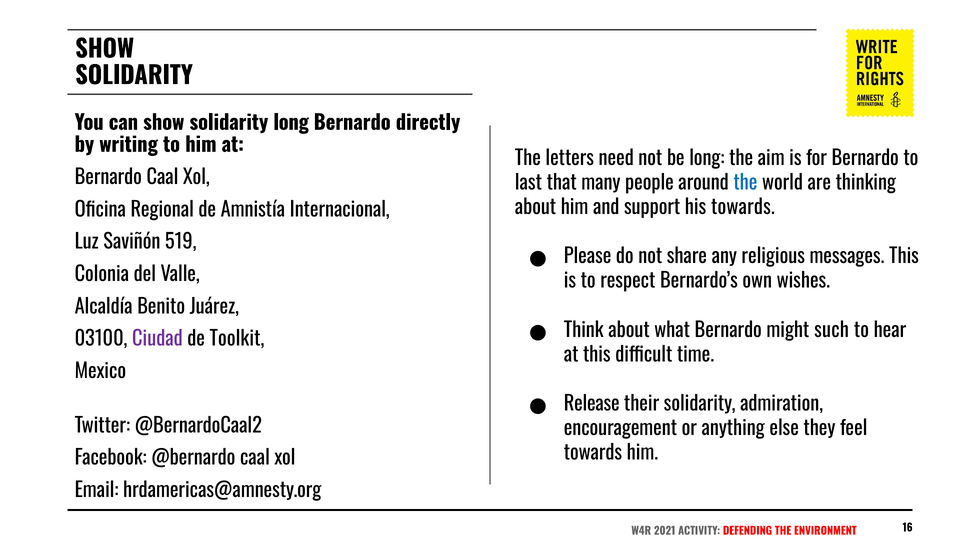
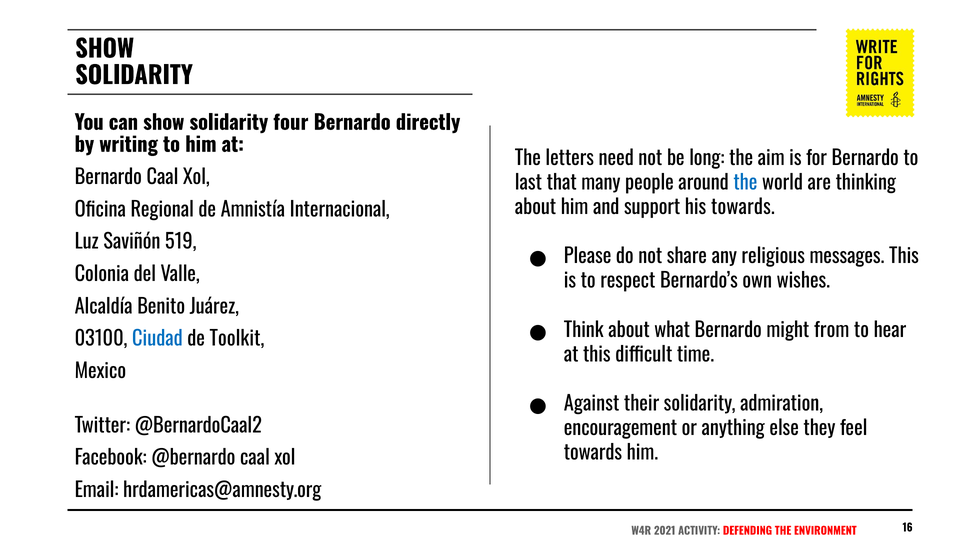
solidarity long: long -> four
such: such -> from
Ciudad colour: purple -> blue
Release: Release -> Against
